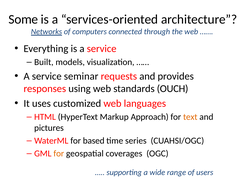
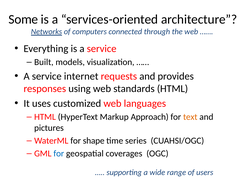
seminar: seminar -> internet
standards OUCH: OUCH -> HTML
based: based -> shape
for at (59, 153) colour: orange -> blue
